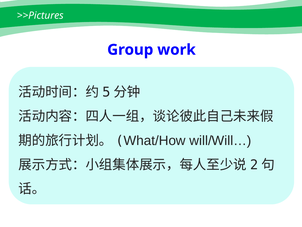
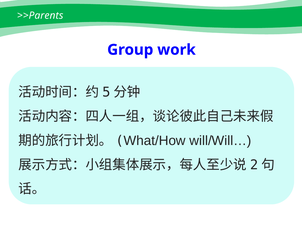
>>Pictures: >>Pictures -> >>Parents
